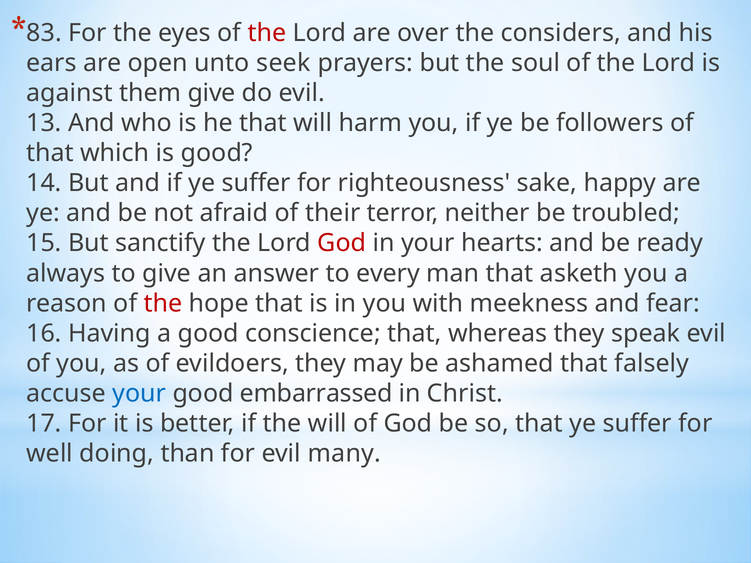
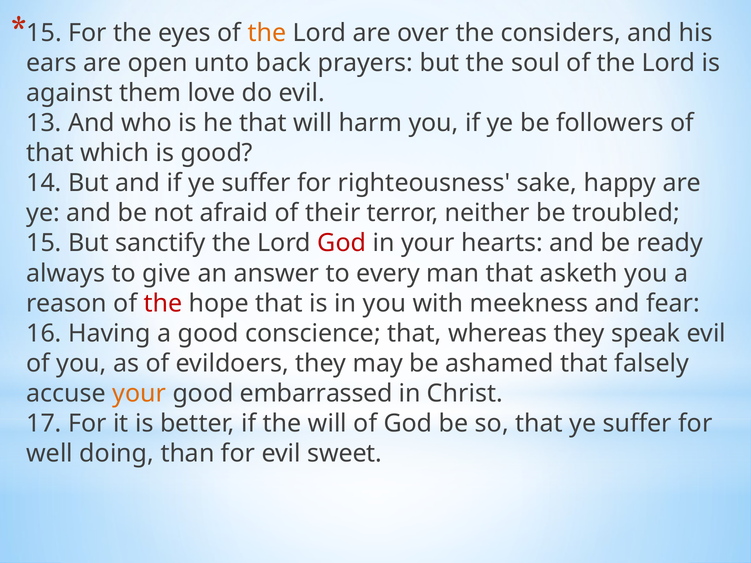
83 at (44, 33): 83 -> 15
the at (267, 33) colour: red -> orange
seek: seek -> back
them give: give -> love
your at (139, 394) colour: blue -> orange
many: many -> sweet
